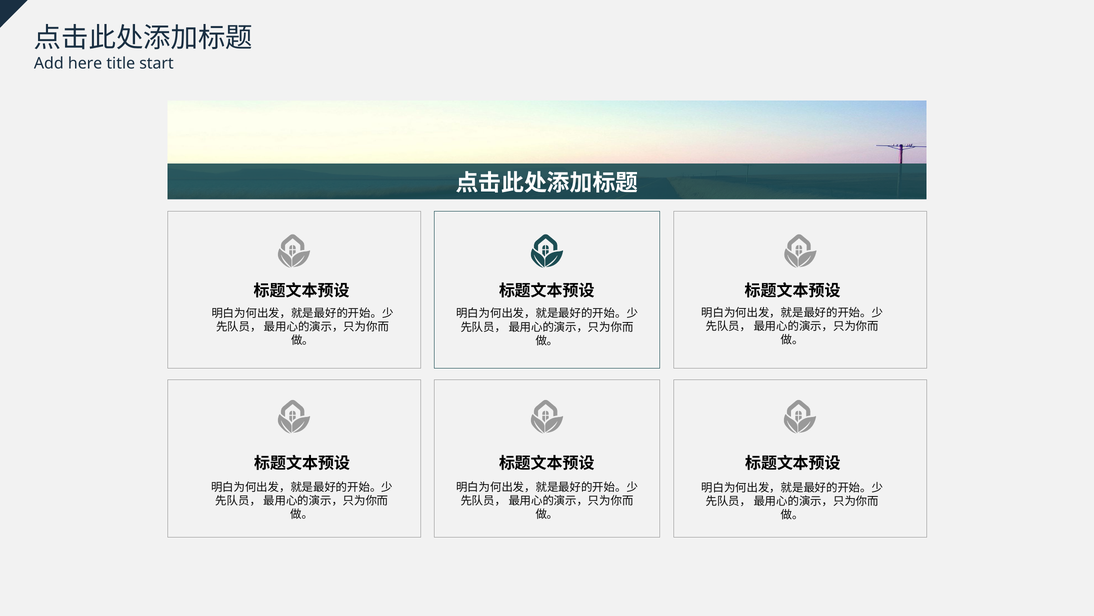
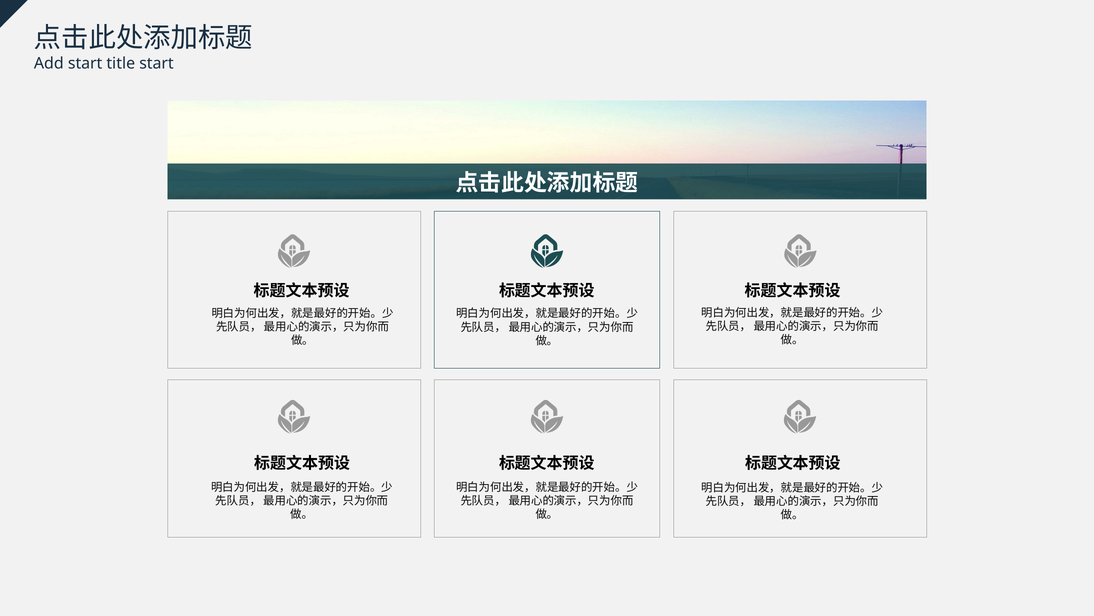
Add here: here -> start
